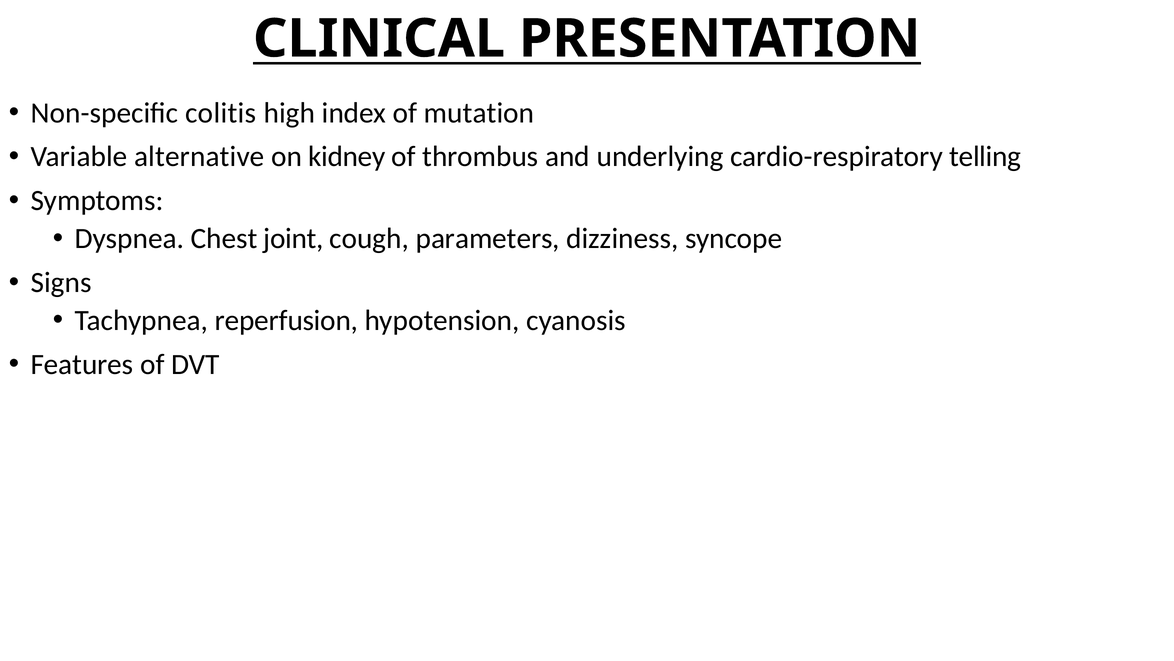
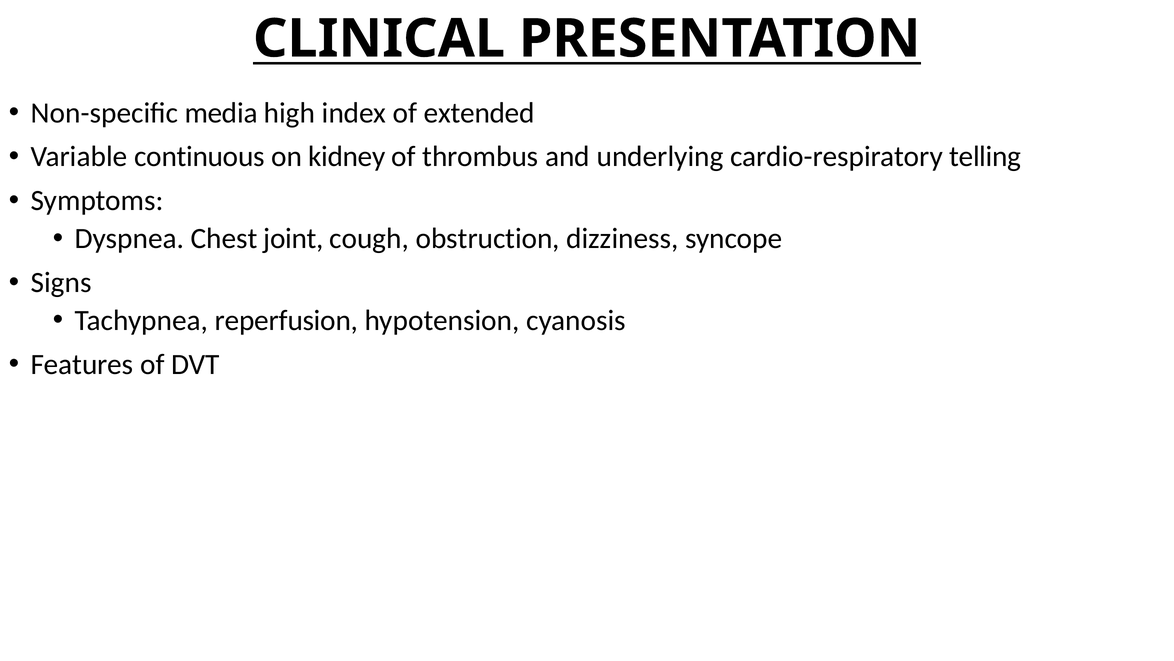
colitis: colitis -> media
mutation: mutation -> extended
alternative: alternative -> continuous
parameters: parameters -> obstruction
